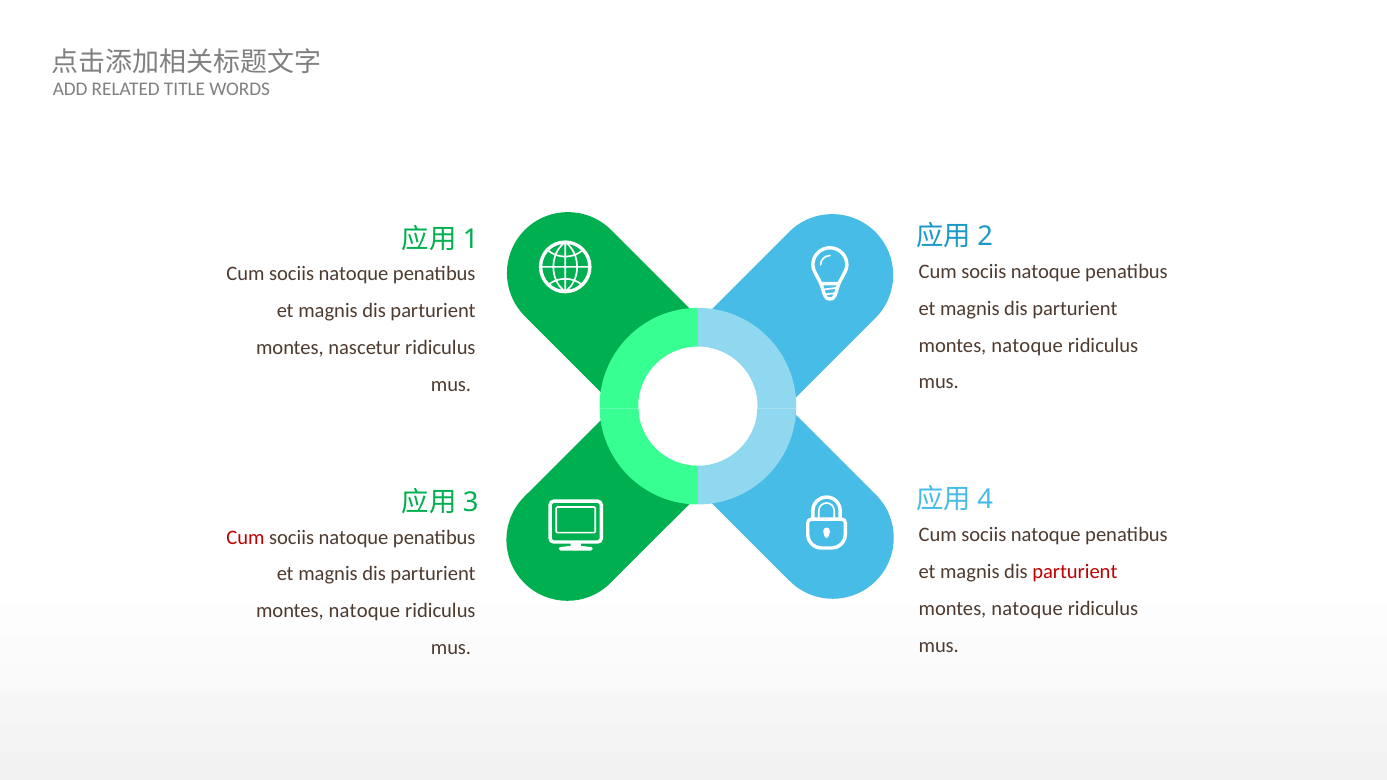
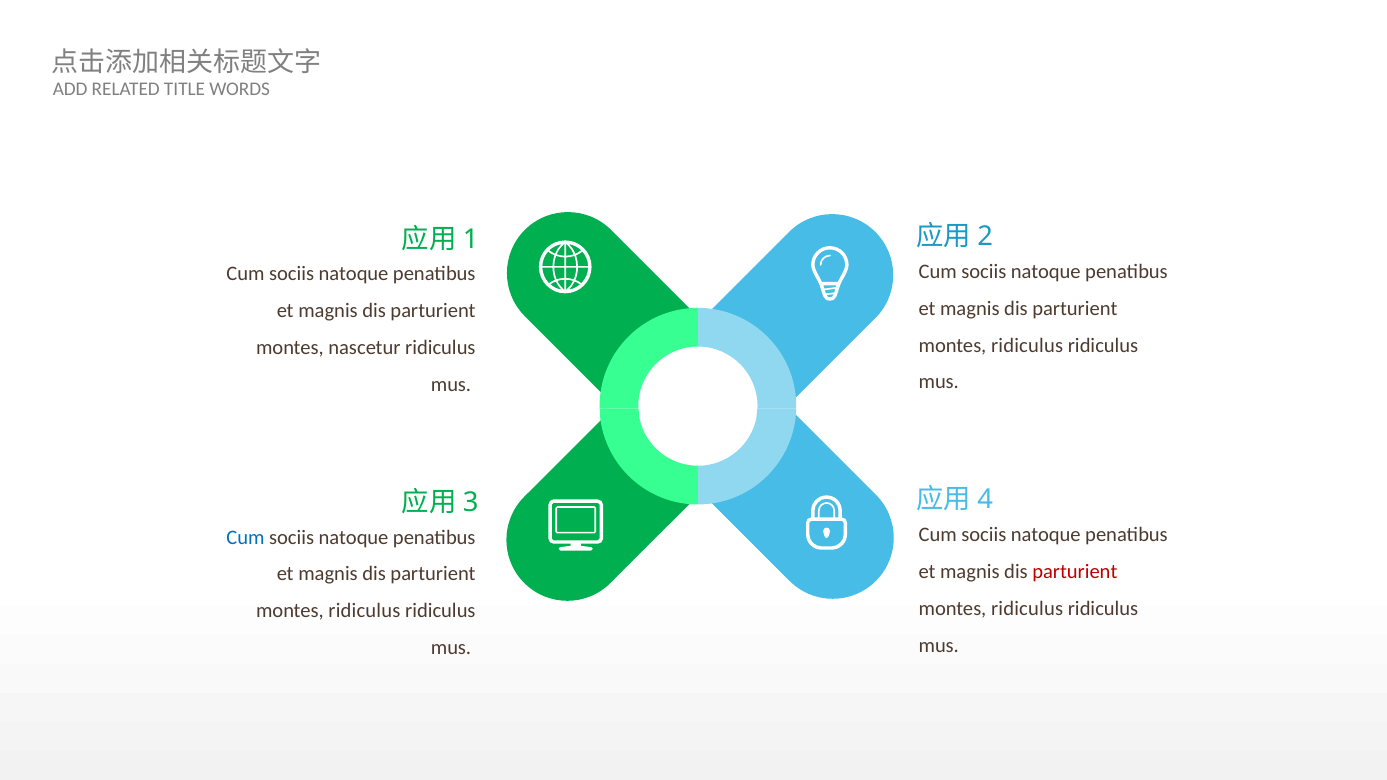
natoque at (1027, 345): natoque -> ridiculus
Cum at (245, 537) colour: red -> blue
natoque at (1027, 609): natoque -> ridiculus
natoque at (364, 611): natoque -> ridiculus
